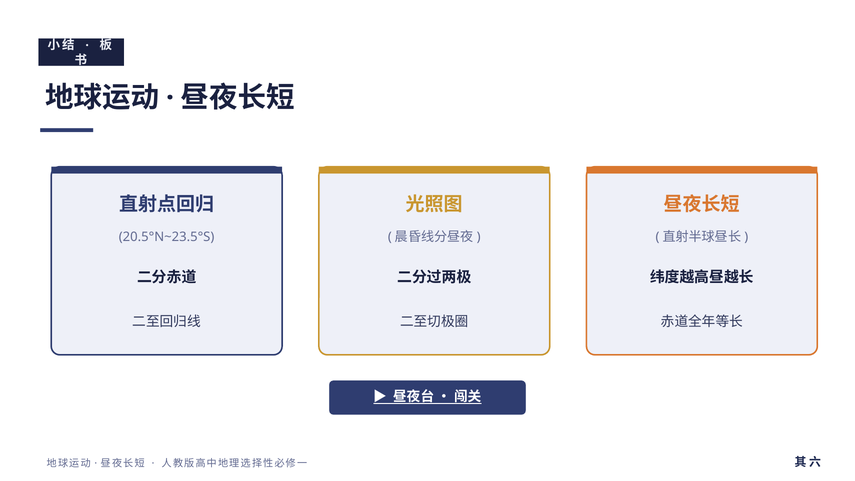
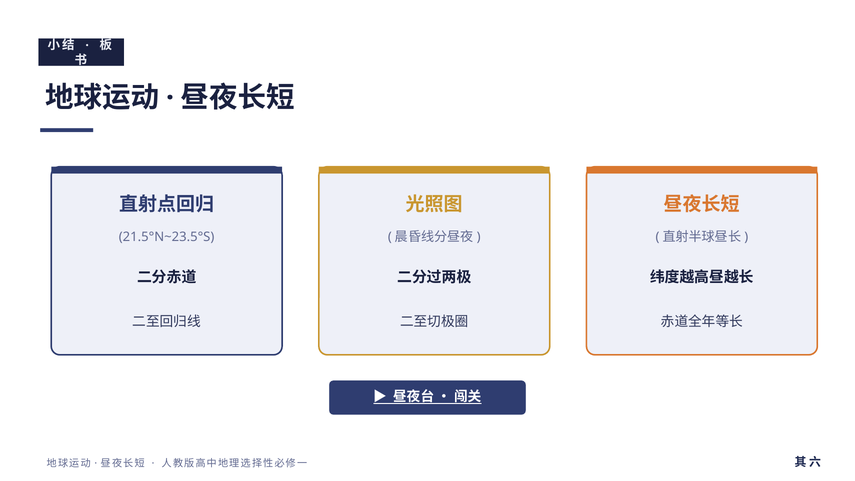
20.5°N~23.5°S: 20.5°N~23.5°S -> 21.5°N~23.5°S
